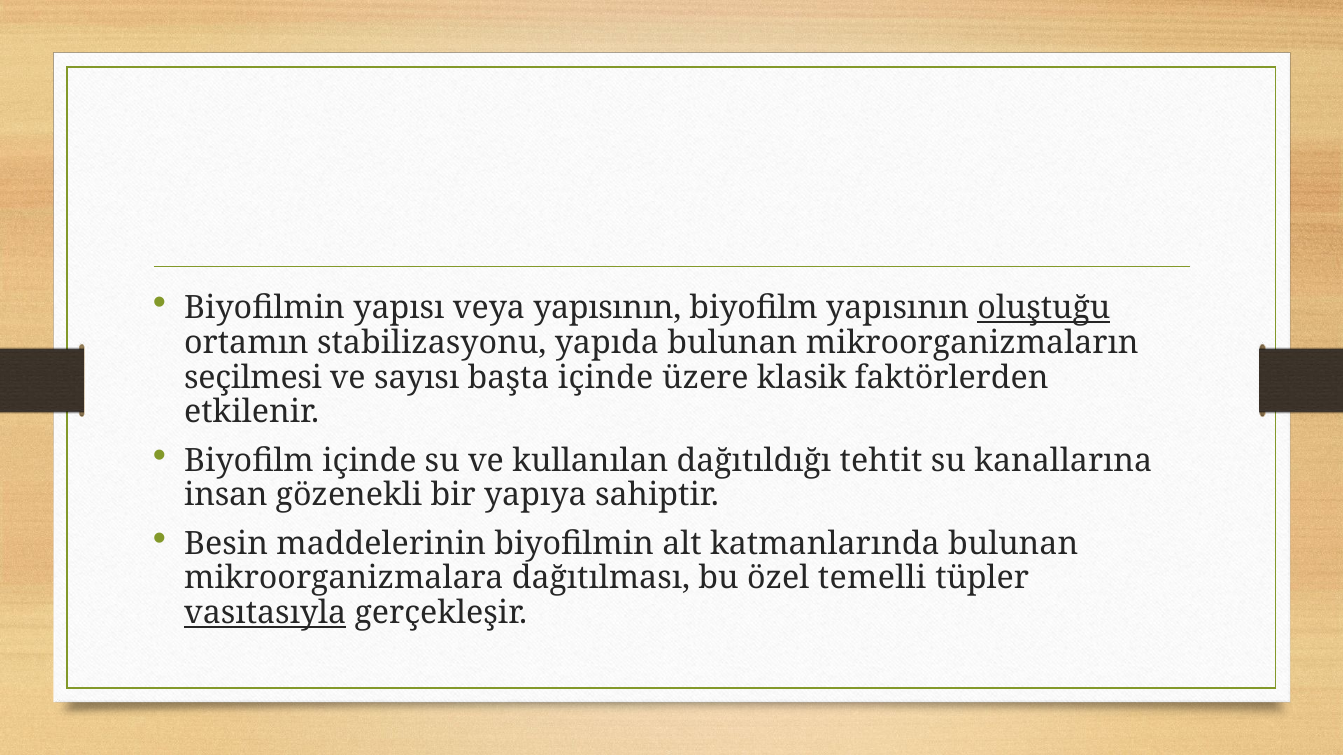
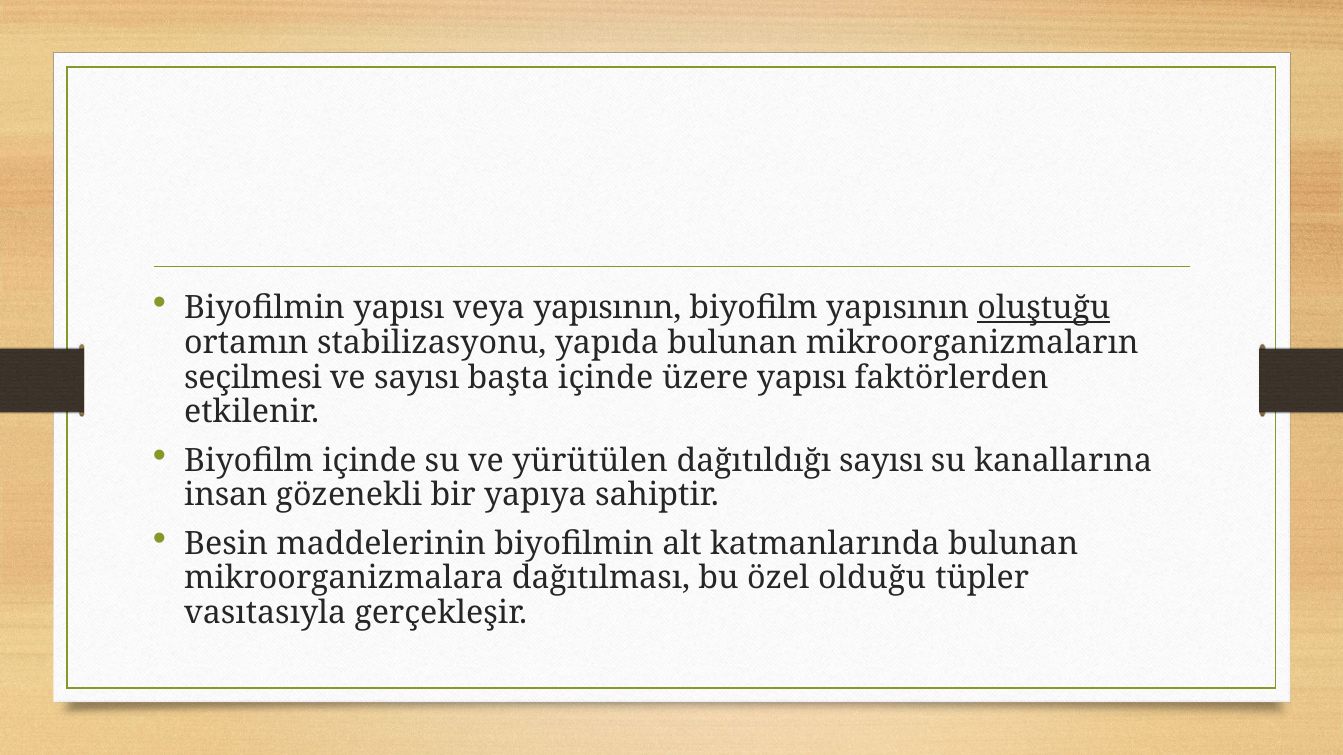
üzere klasik: klasik -> yapısı
kullanılan: kullanılan -> yürütülen
dağıtıldığı tehtit: tehtit -> sayısı
temelli: temelli -> olduğu
vasıtasıyla underline: present -> none
